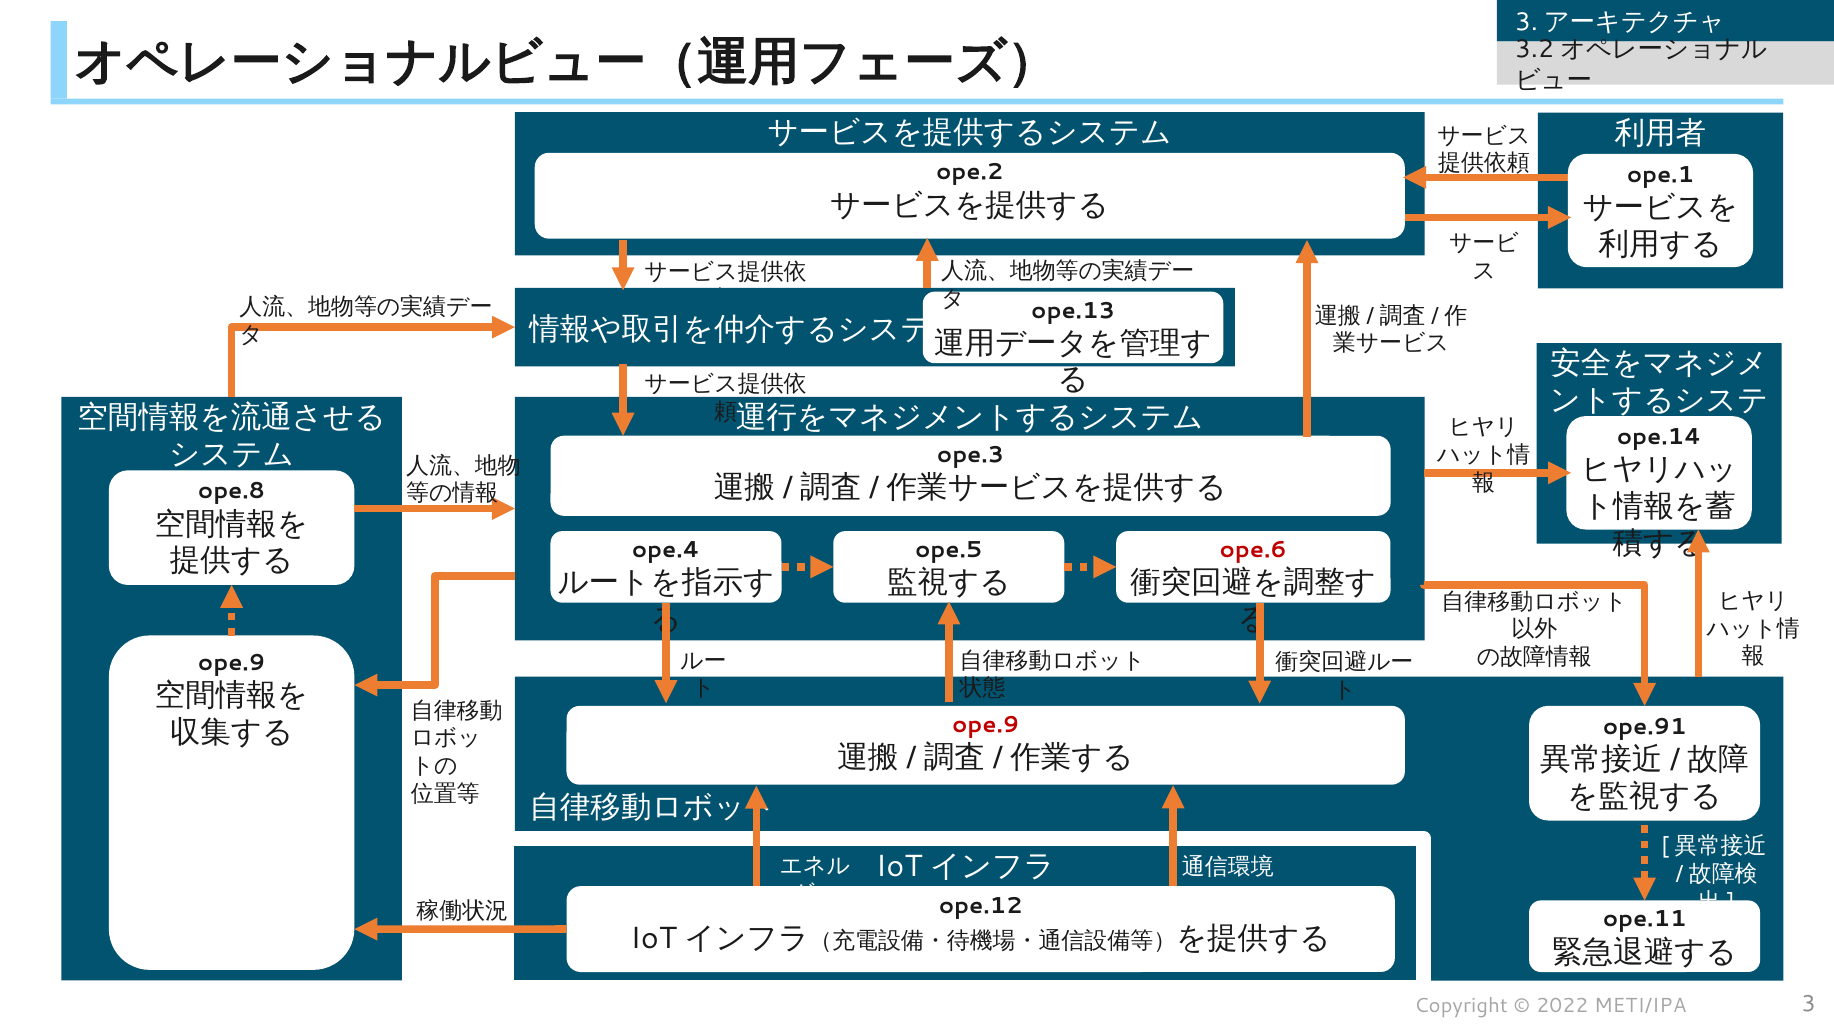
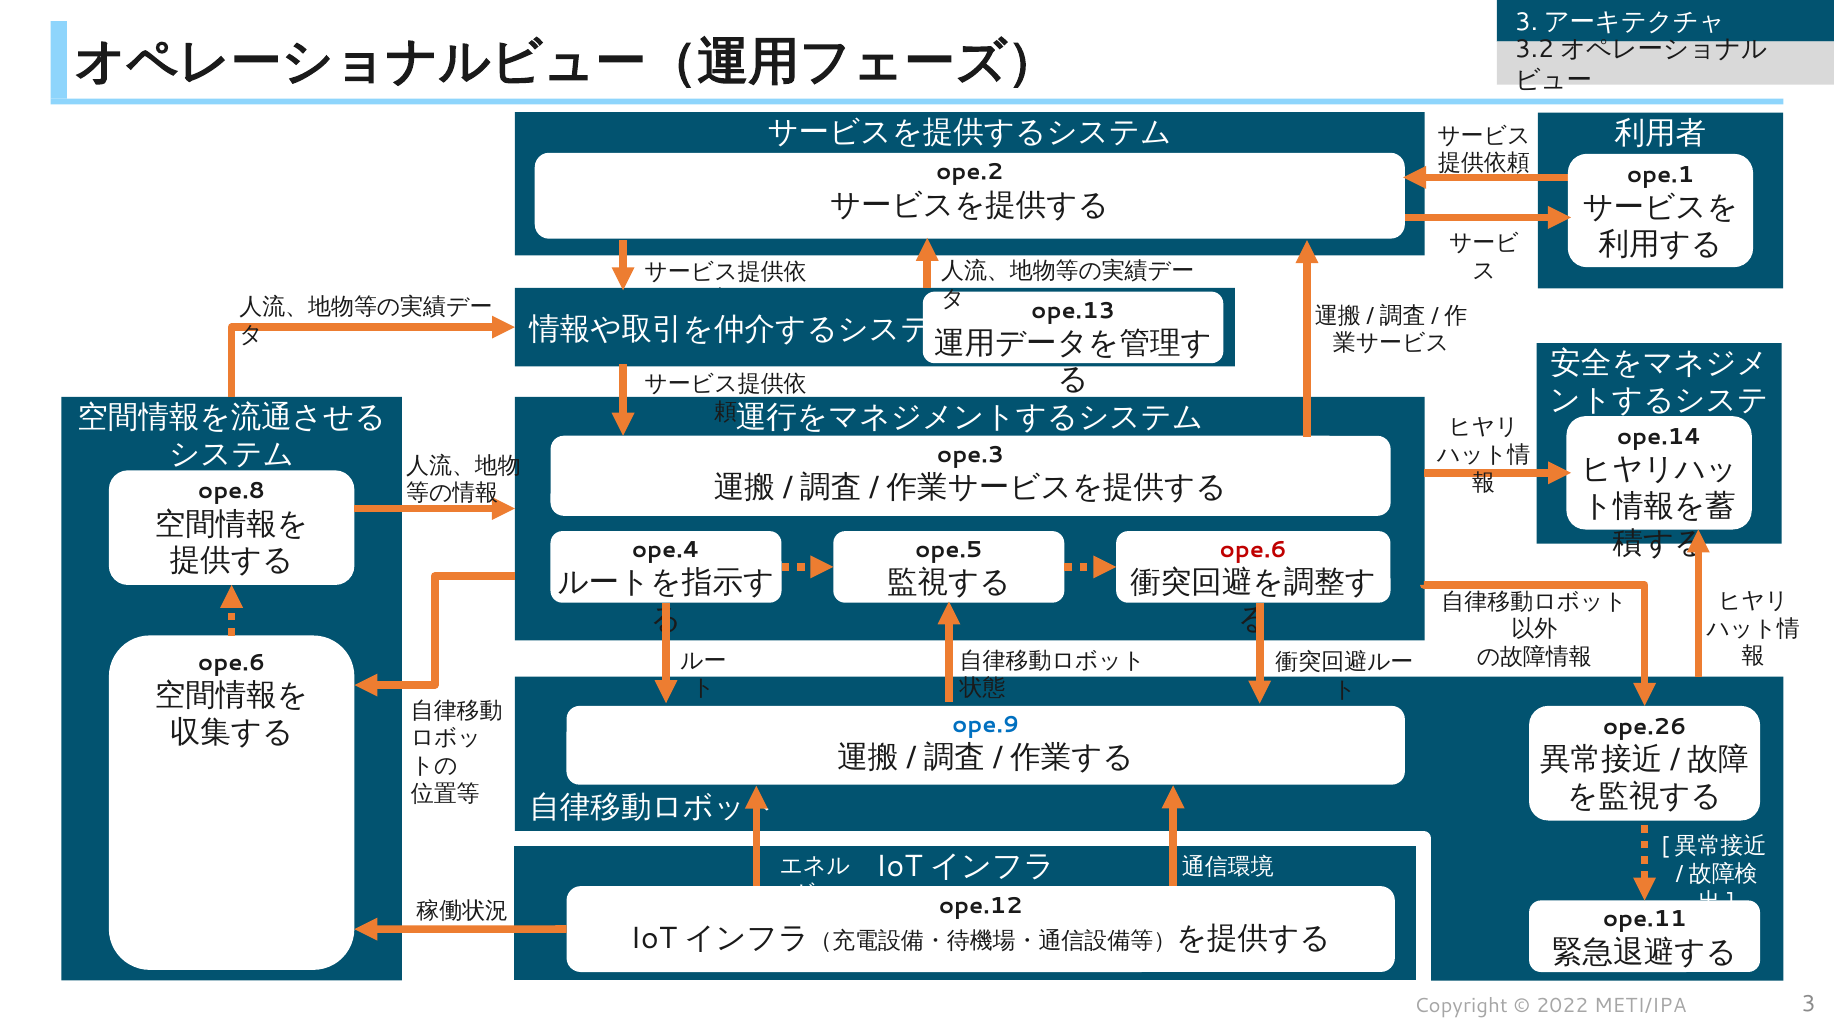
ope.9 at (232, 663): ope.9 -> ope.6
ope.9 at (986, 725) colour: red -> blue
ope.91: ope.91 -> ope.26
